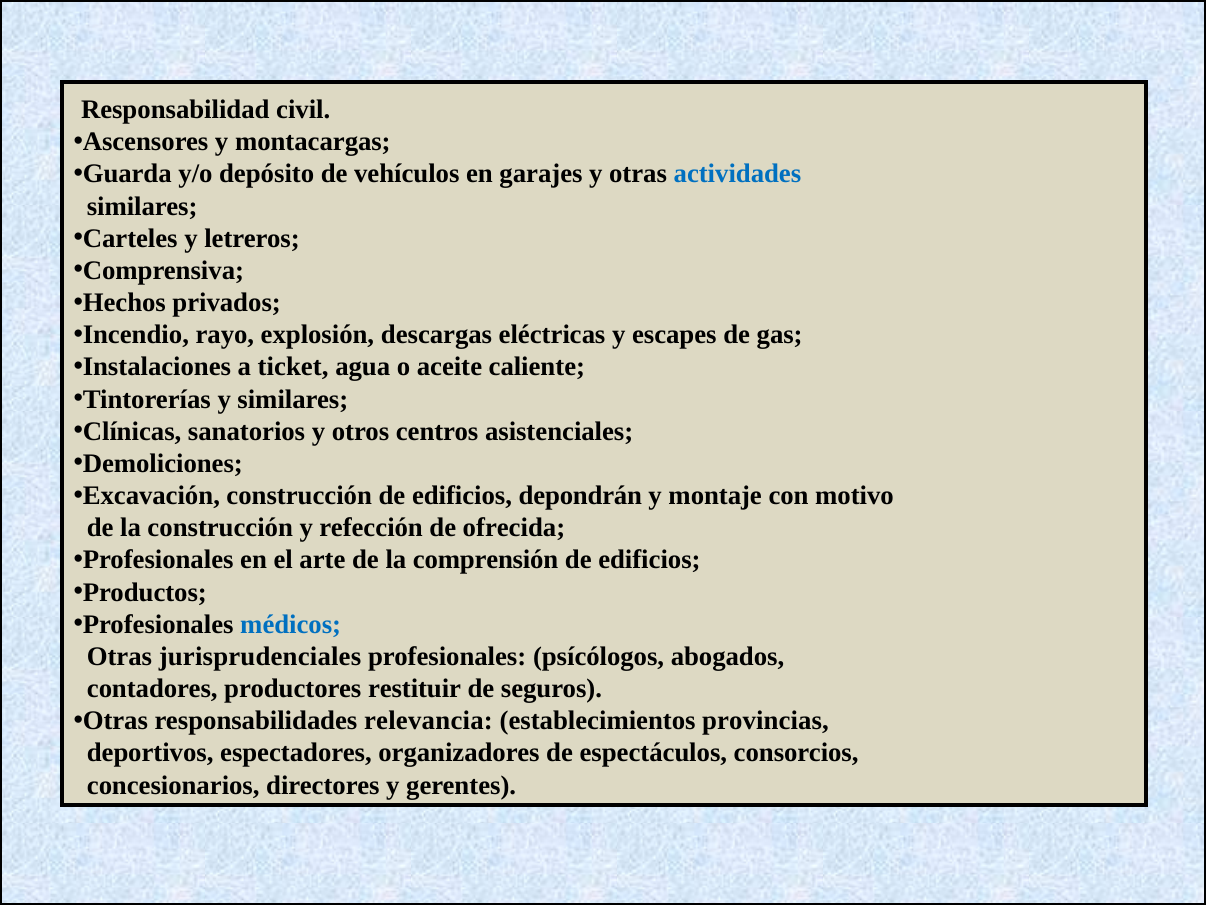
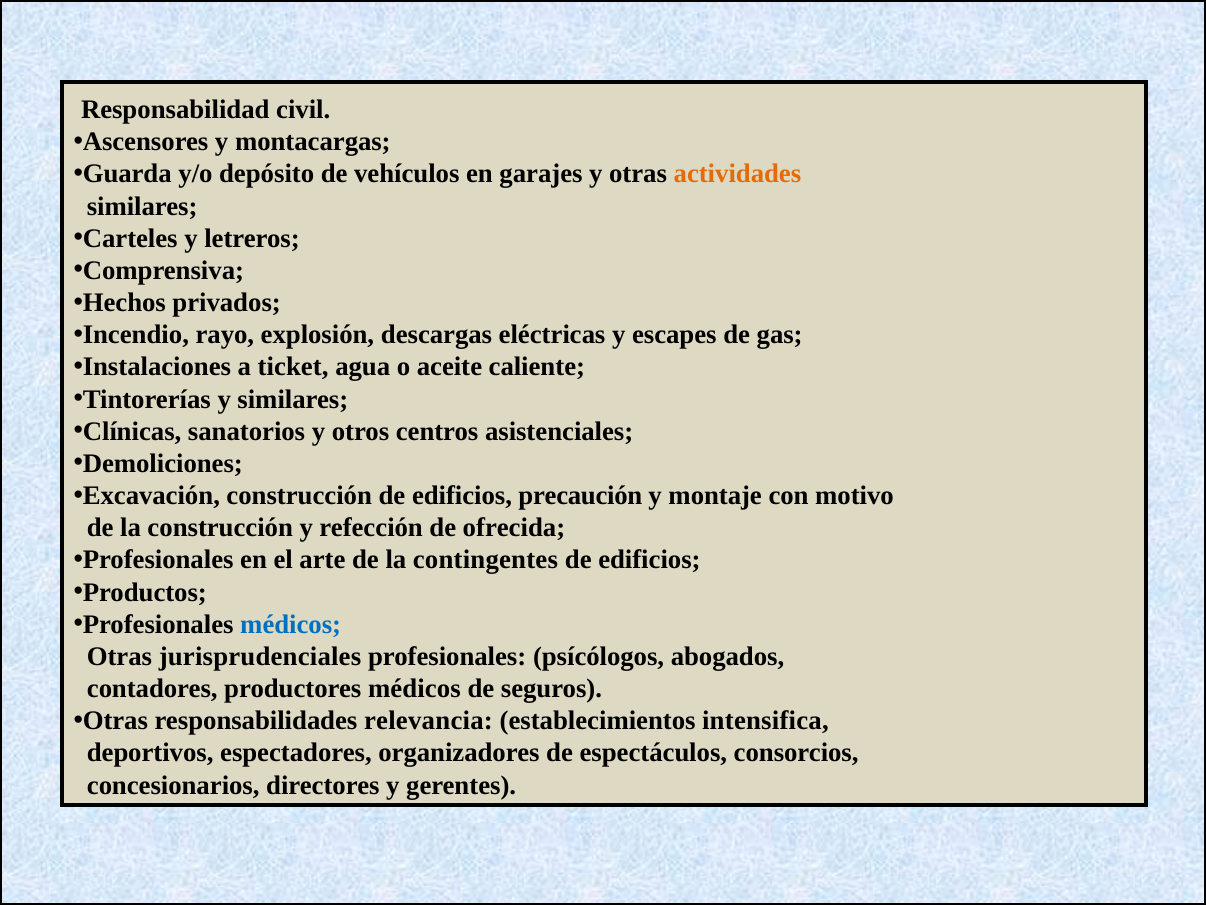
actividades colour: blue -> orange
depondrán: depondrán -> precaución
comprensión: comprensión -> contingentes
productores restituir: restituir -> médicos
provincias: provincias -> intensifica
